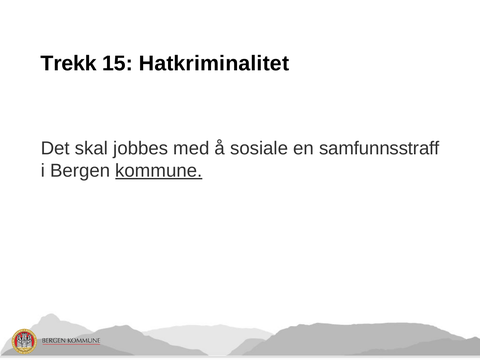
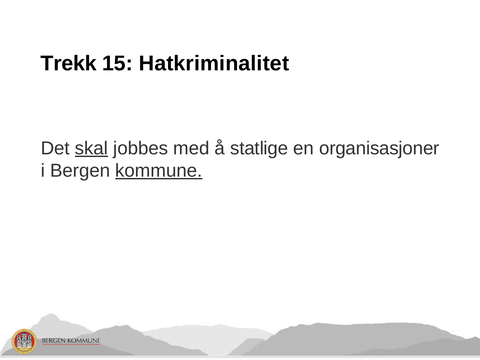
skal underline: none -> present
sosiale: sosiale -> statlige
samfunnsstraff: samfunnsstraff -> organisasjoner
